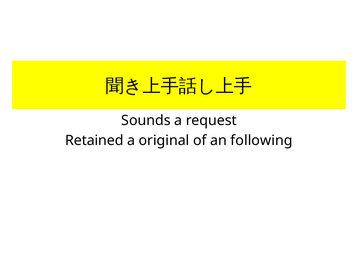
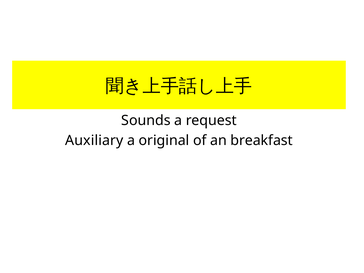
Retained: Retained -> Auxiliary
following: following -> breakfast
